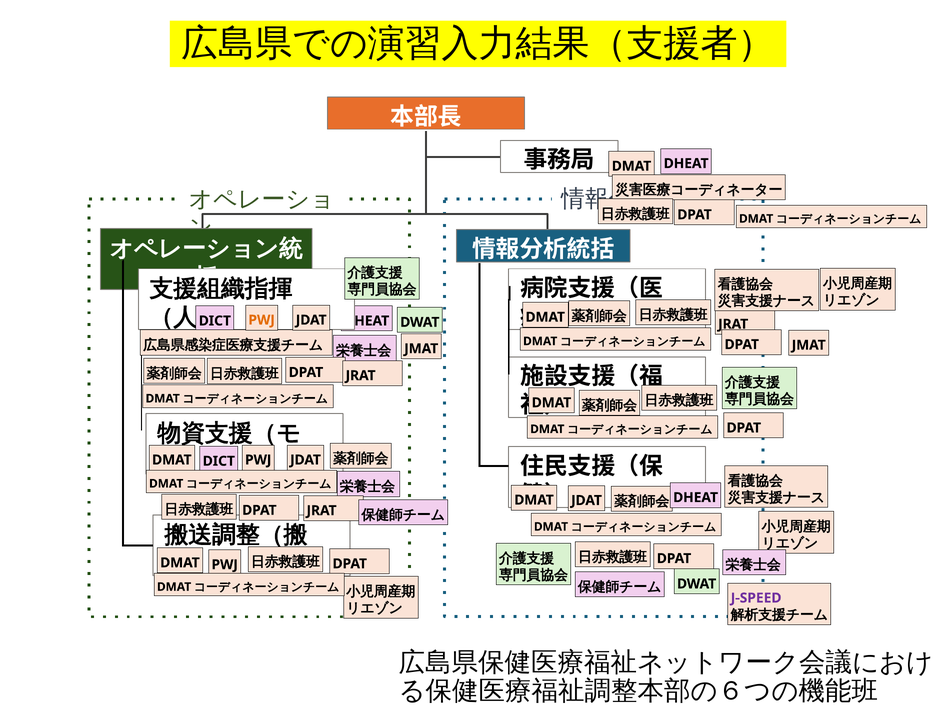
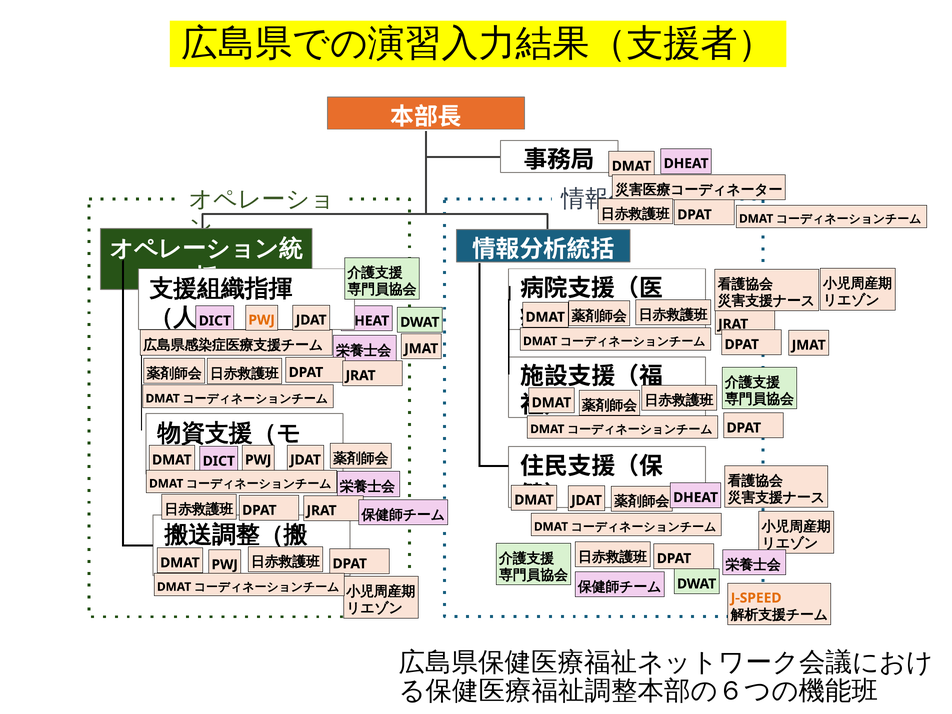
J-SPEED colour: purple -> orange
